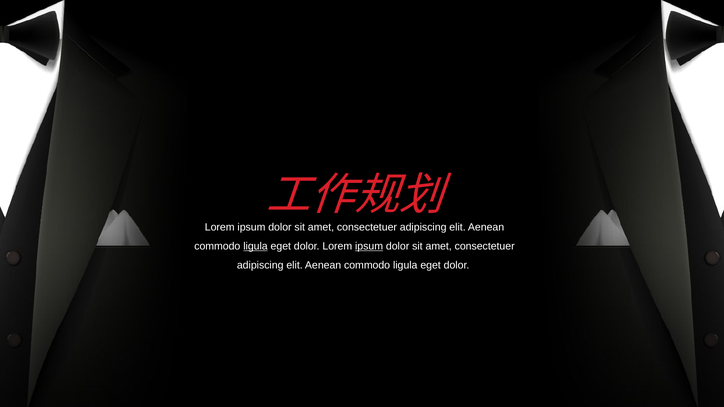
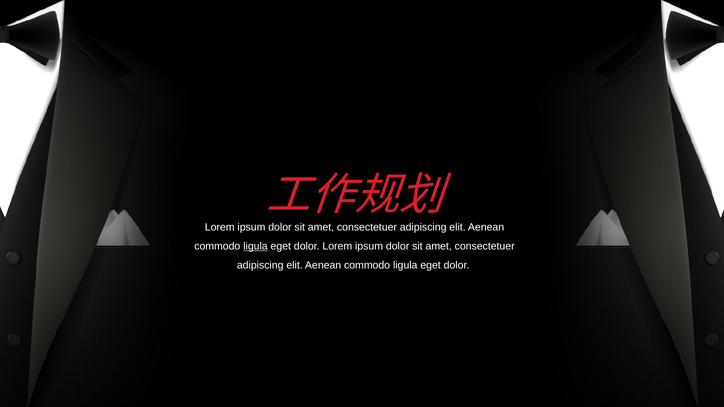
ipsum at (369, 246) underline: present -> none
